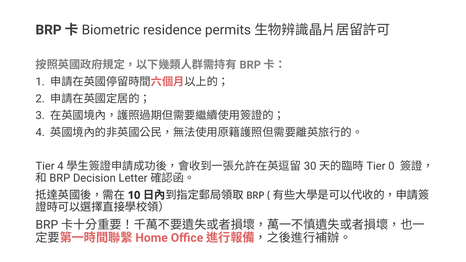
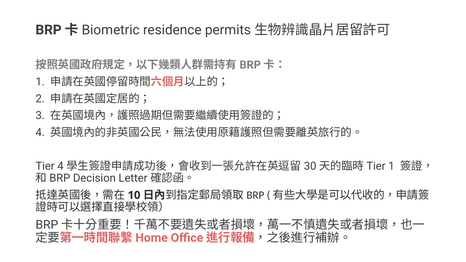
0 at (391, 166): 0 -> 1
